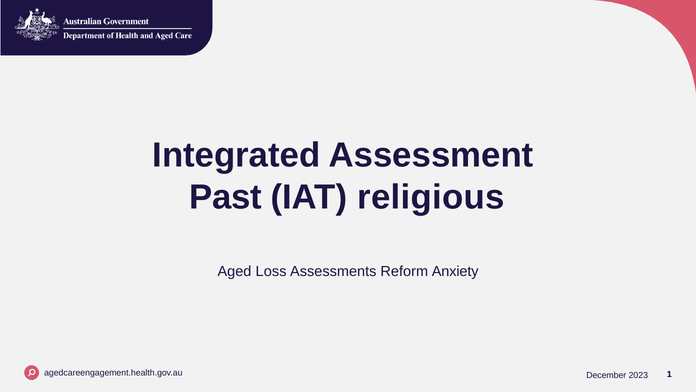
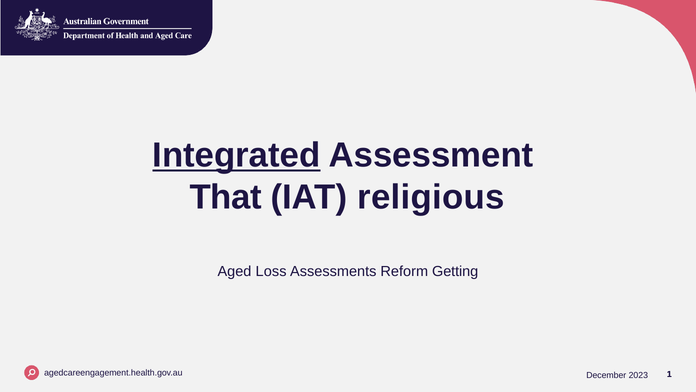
Integrated underline: none -> present
Past: Past -> That
Anxiety: Anxiety -> Getting
